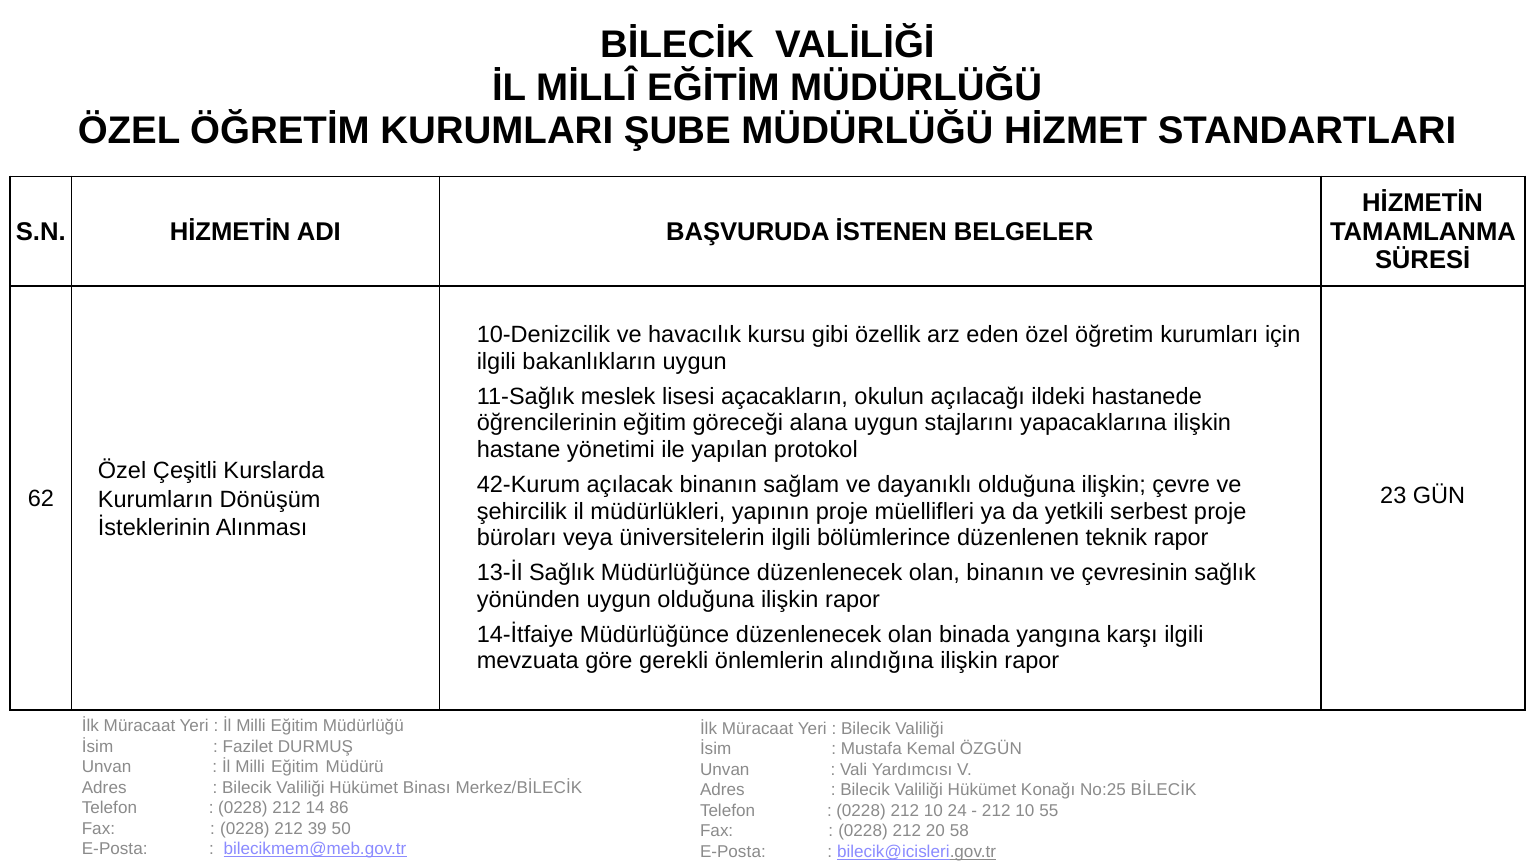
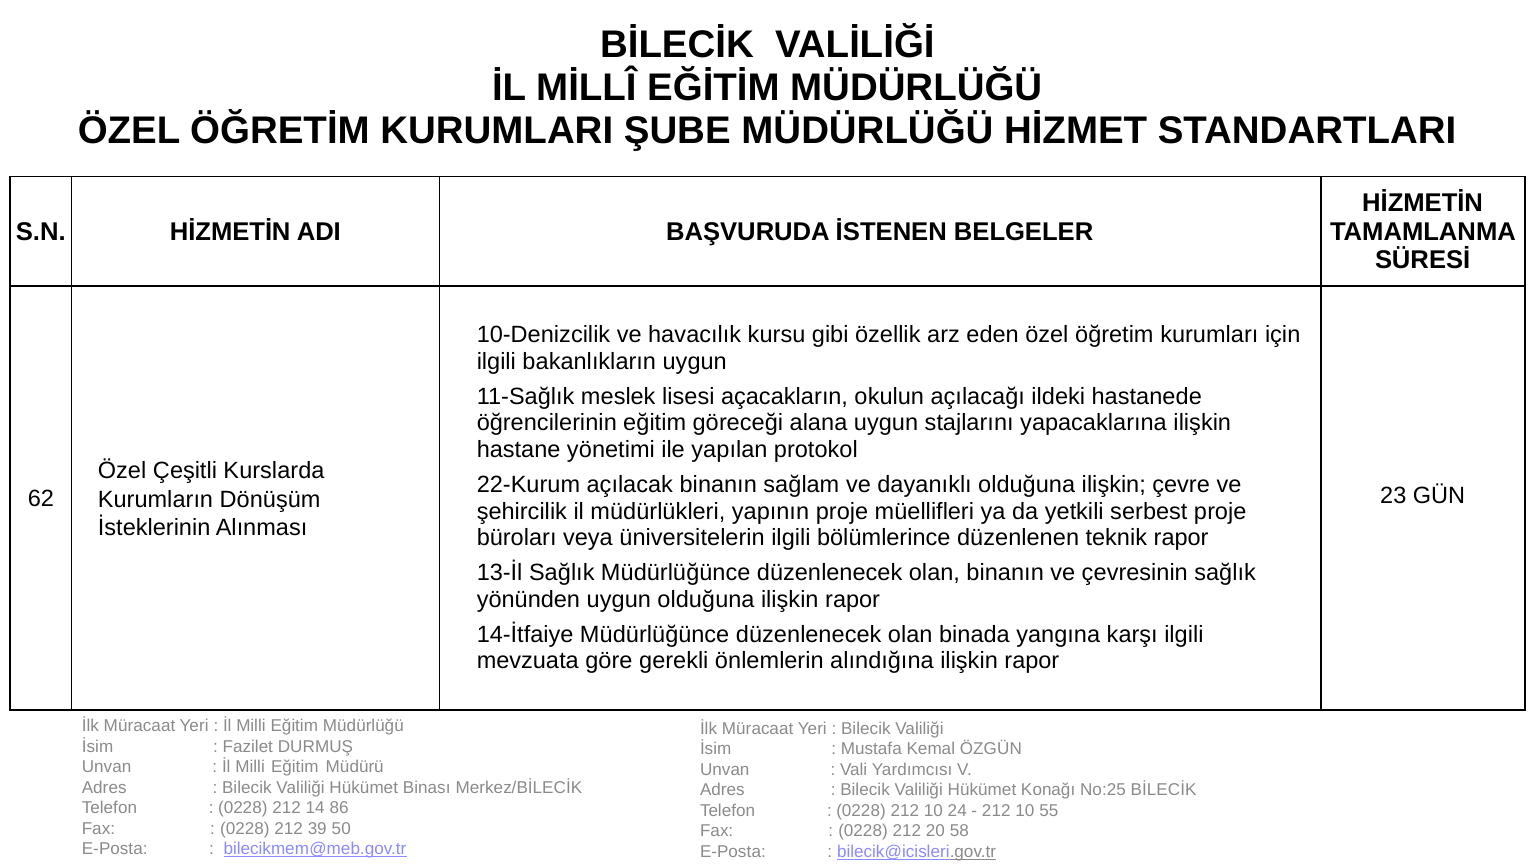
42-Kurum: 42-Kurum -> 22-Kurum
